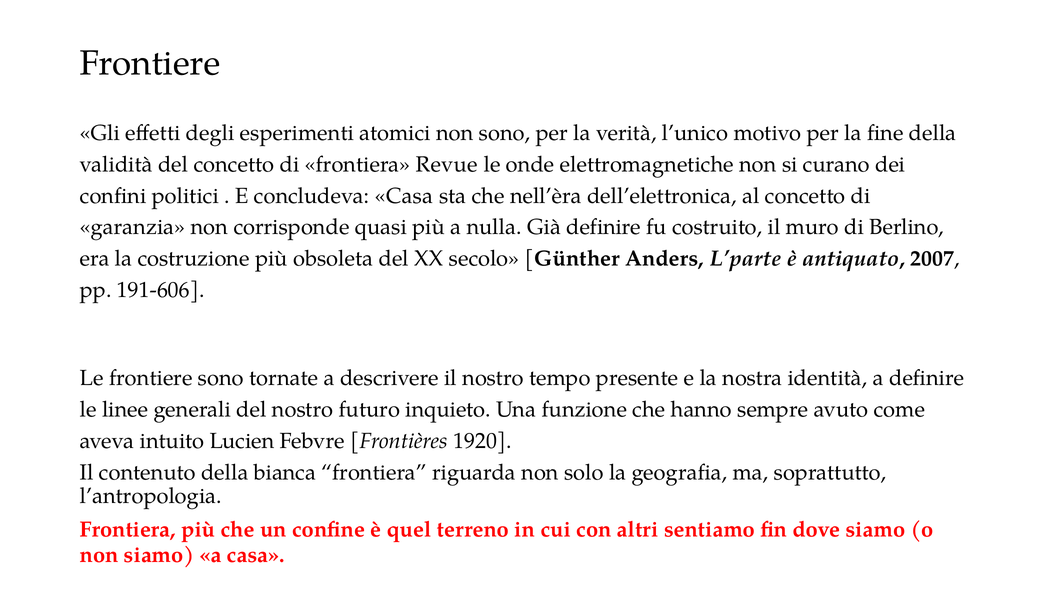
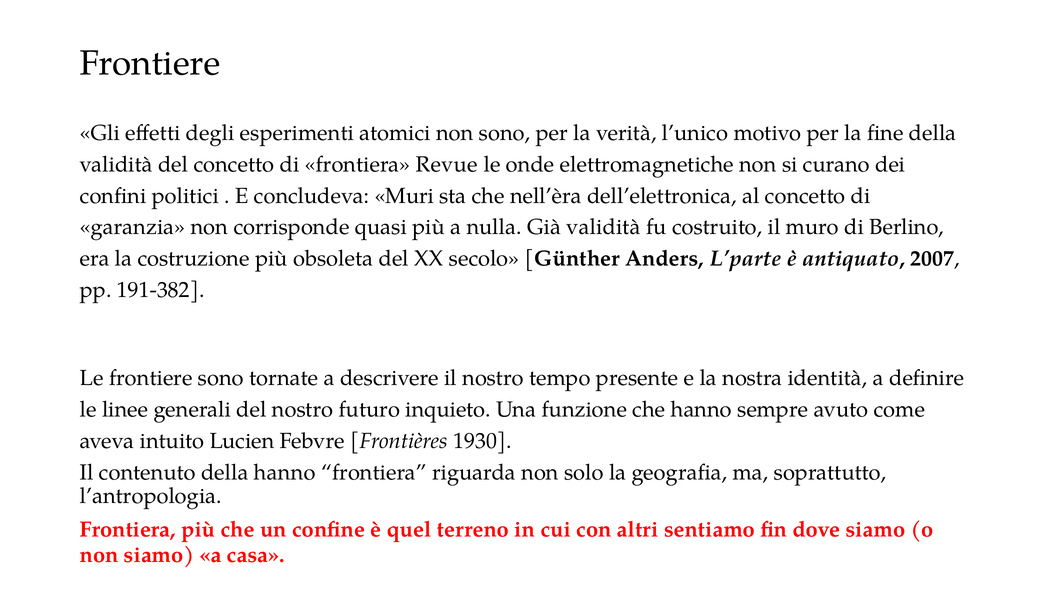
concludeva Casa: Casa -> Muri
Già definire: definire -> validità
191-606: 191-606 -> 191-382
1920: 1920 -> 1930
della bianca: bianca -> hanno
